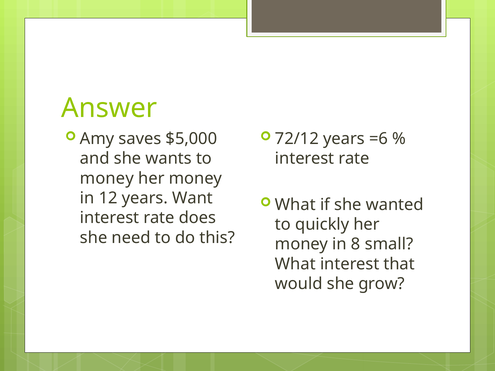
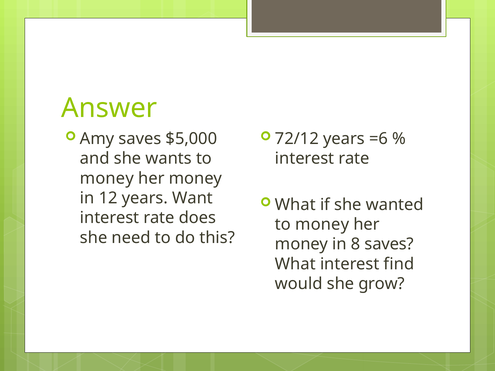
quickly at (322, 225): quickly -> money
8 small: small -> saves
that: that -> find
